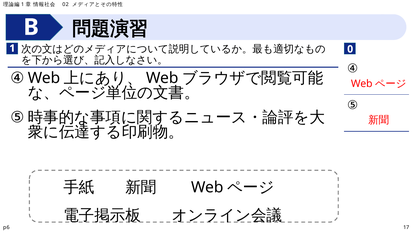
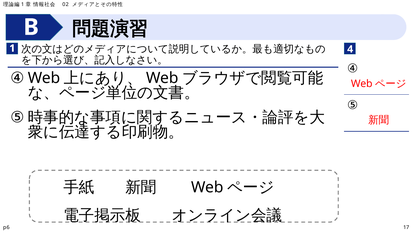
0: 0 -> 4
